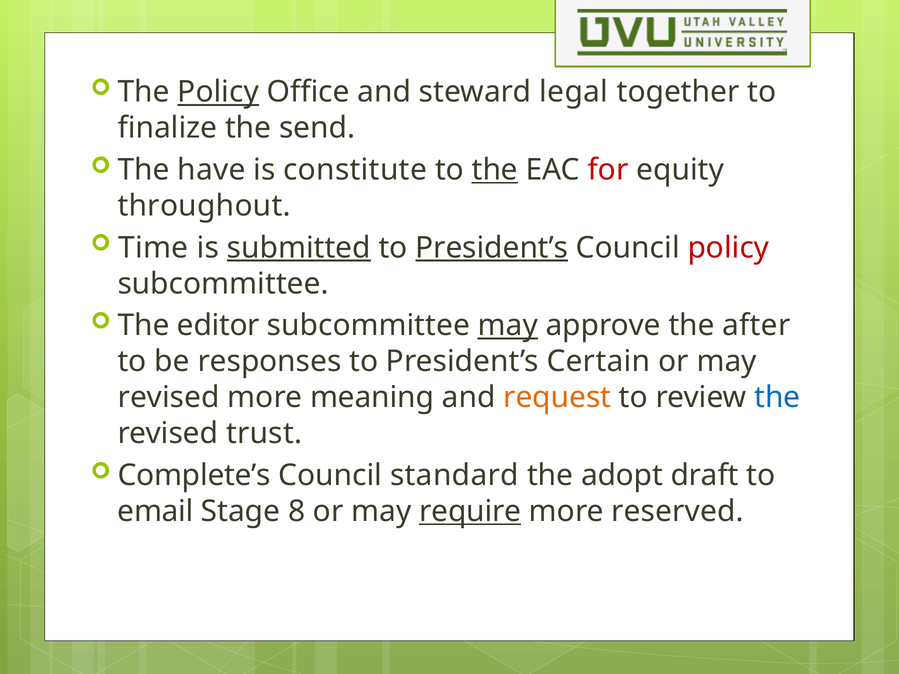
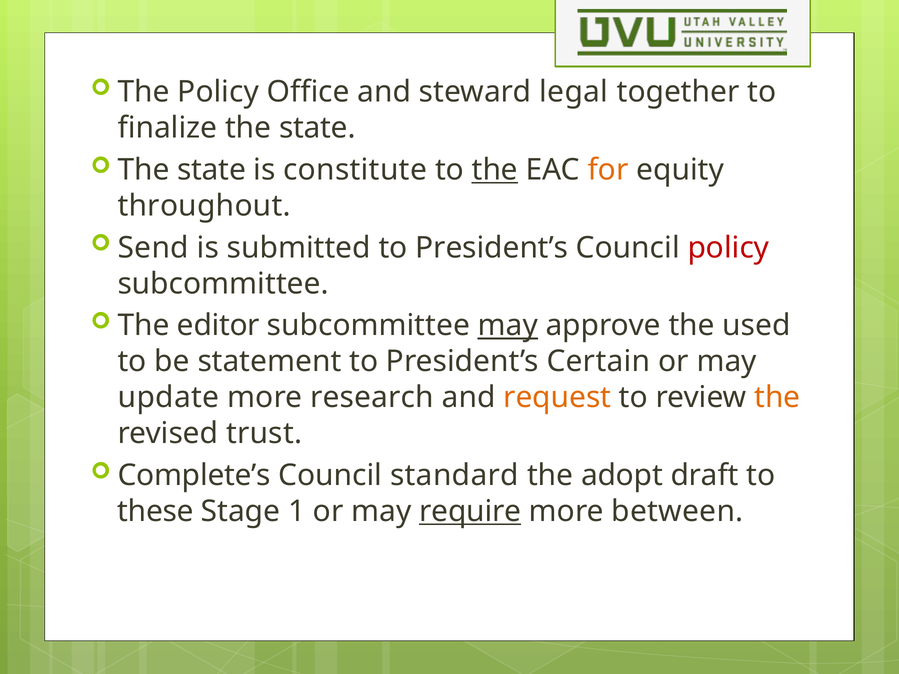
Policy at (218, 92) underline: present -> none
finalize the send: send -> state
have at (211, 170): have -> state
for colour: red -> orange
Time: Time -> Send
submitted underline: present -> none
President’s at (492, 248) underline: present -> none
after: after -> used
responses: responses -> statement
revised at (169, 398): revised -> update
meaning: meaning -> research
the at (777, 398) colour: blue -> orange
email: email -> these
8: 8 -> 1
reserved: reserved -> between
